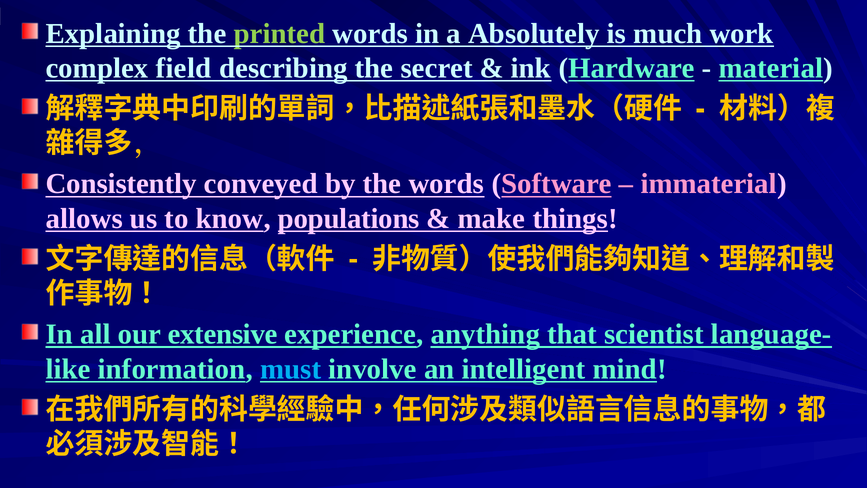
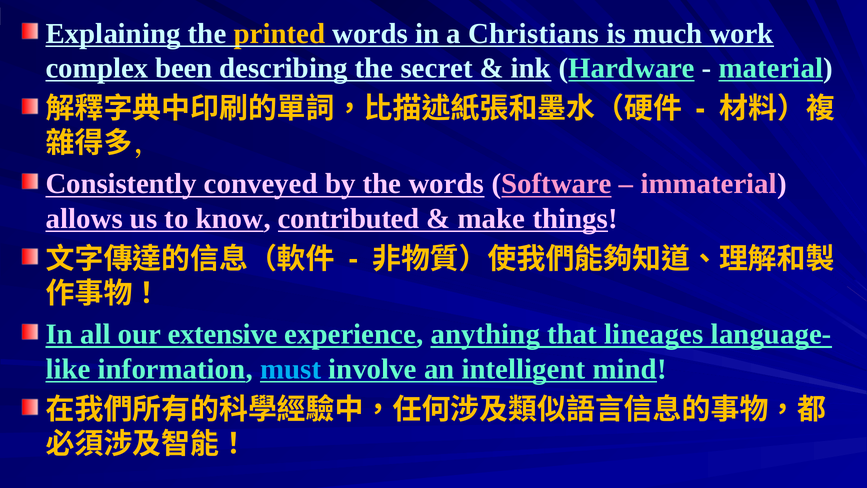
printed colour: light green -> yellow
Absolutely: Absolutely -> Christians
field: field -> been
populations: populations -> contributed
scientist: scientist -> lineages
